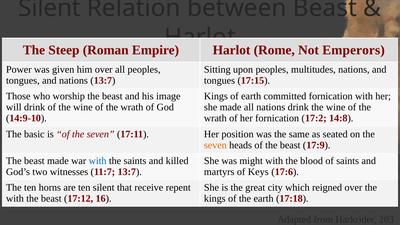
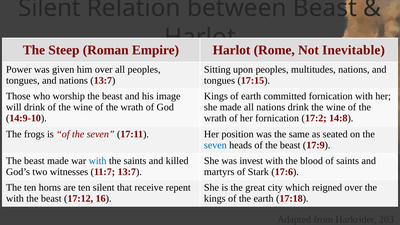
Emperors: Emperors -> Inevitable
basic: basic -> frogs
seven at (215, 145) colour: orange -> blue
might: might -> invest
Keys: Keys -> Stark
